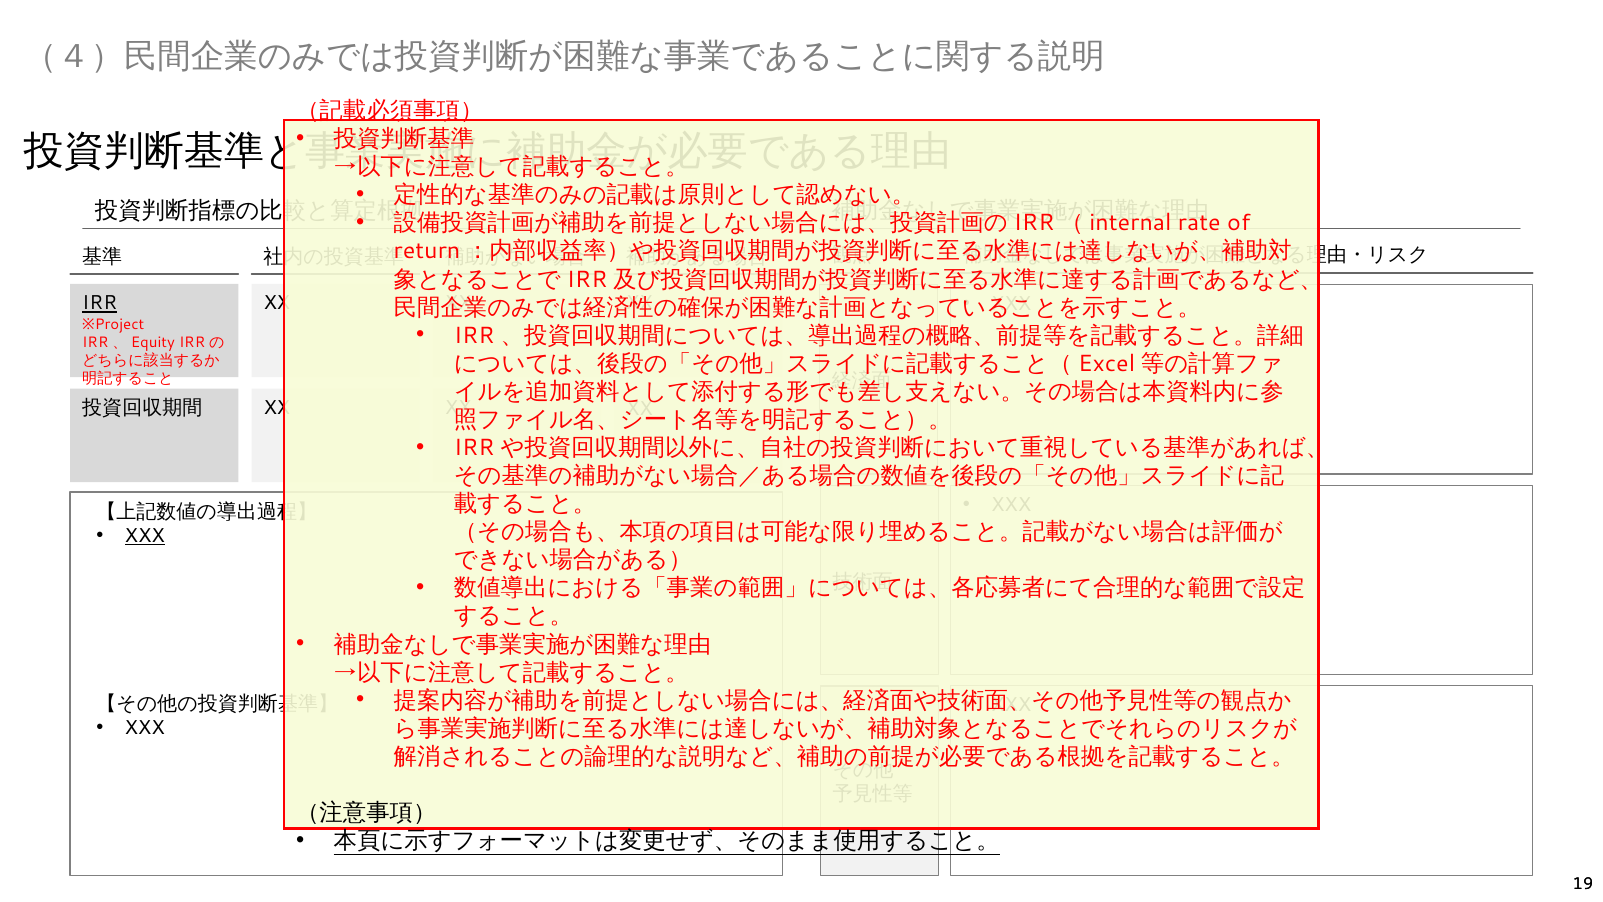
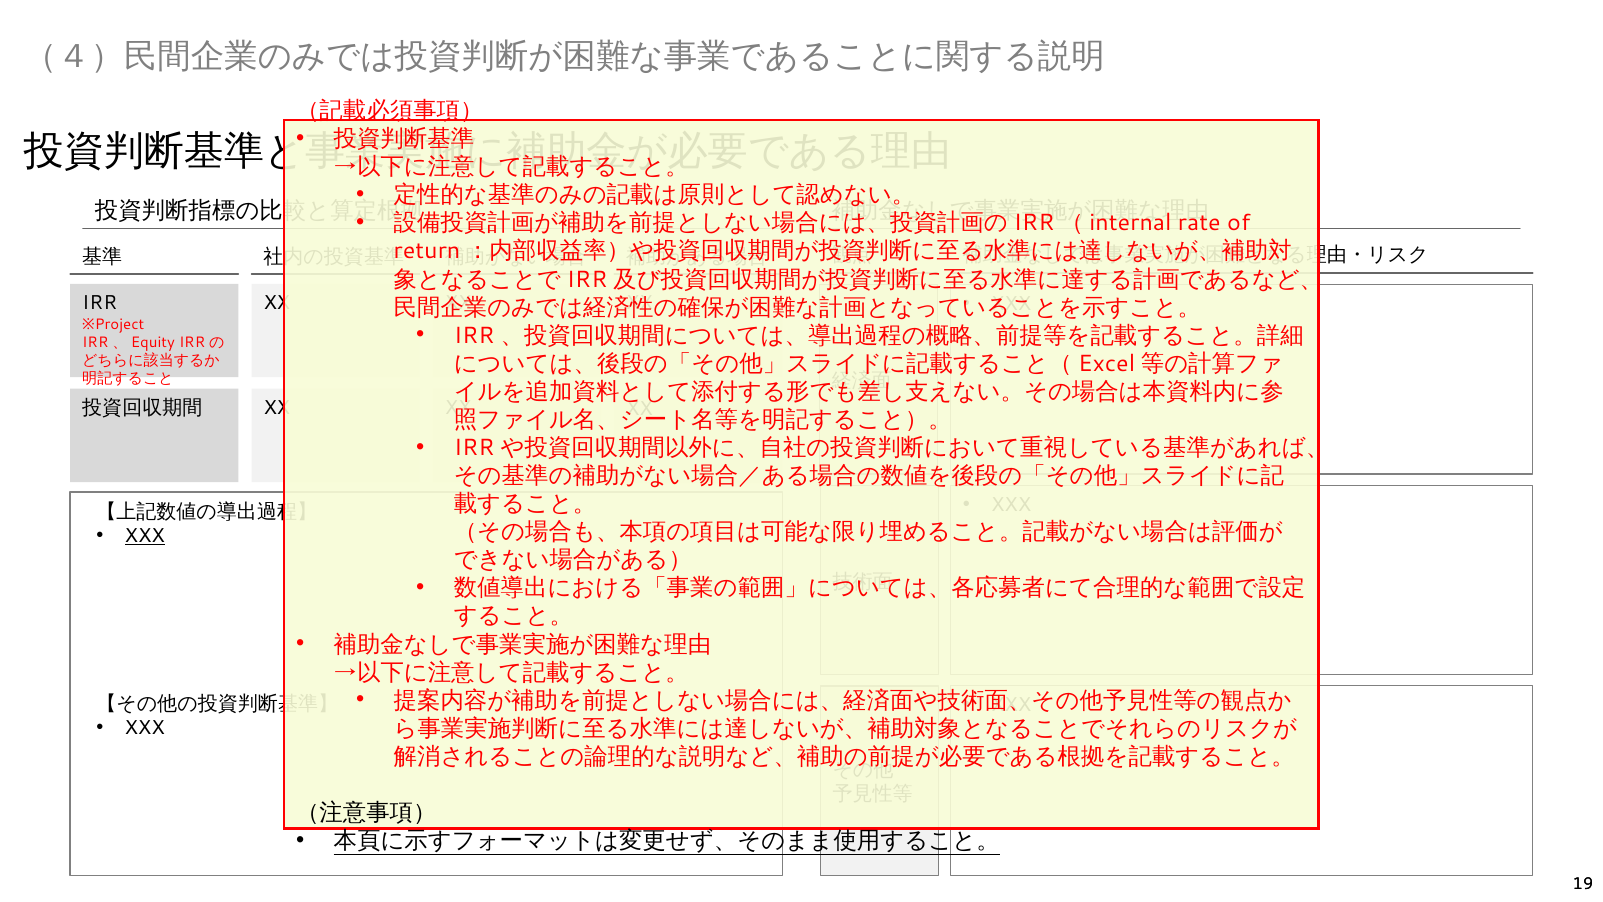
IRR underline: present -> none
